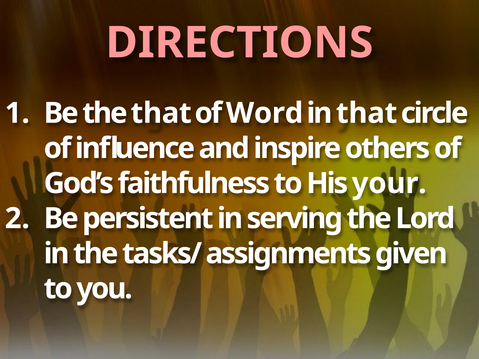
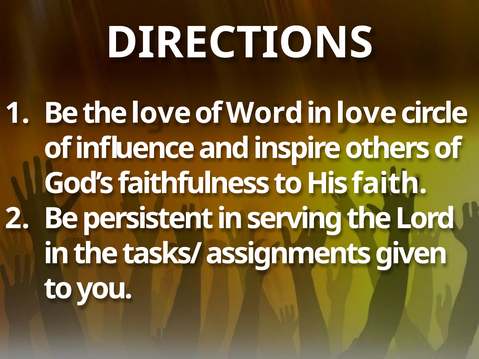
DIRECTIONS colour: pink -> white
the that: that -> love
in that: that -> love
your: your -> faith
